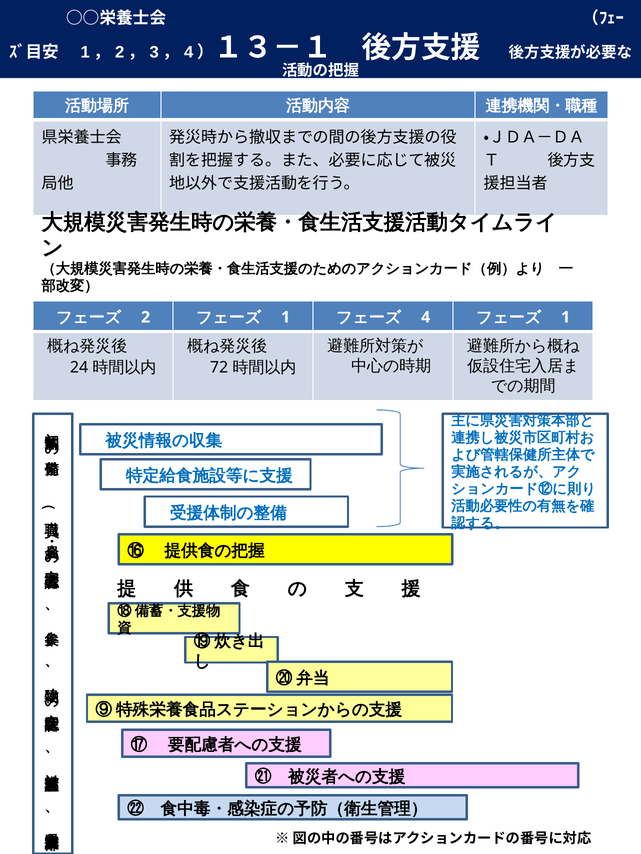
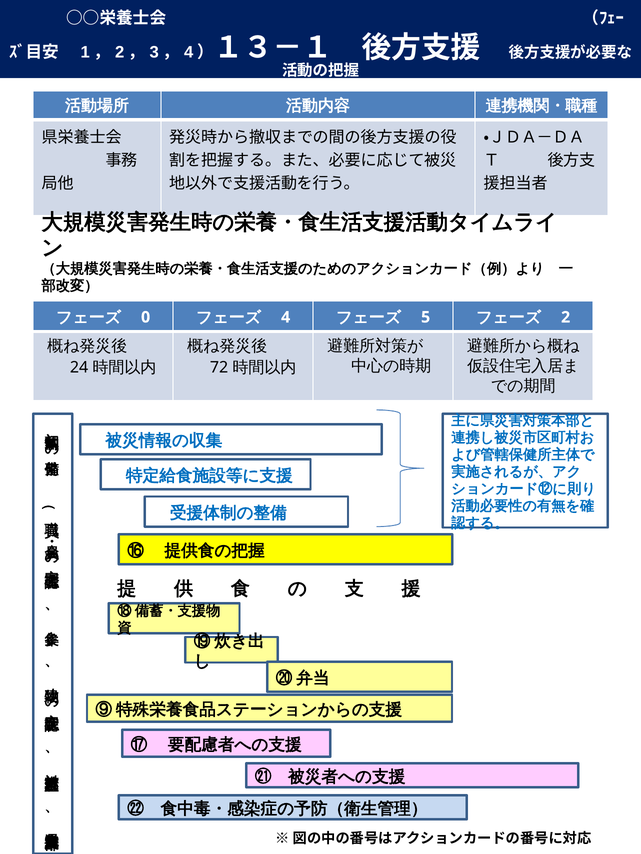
2: 2 -> 0
1 at (286, 318): 1 -> 4
4: 4 -> 5
1 at (566, 318): 1 -> 2
